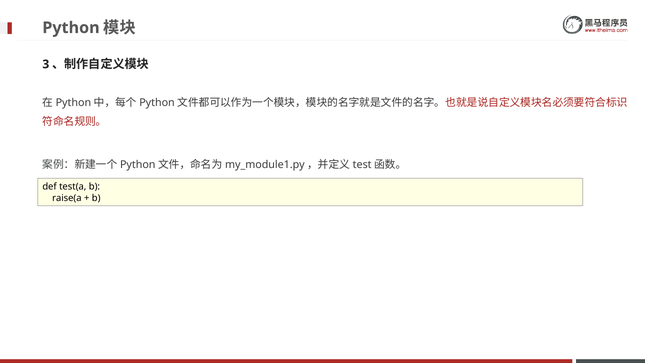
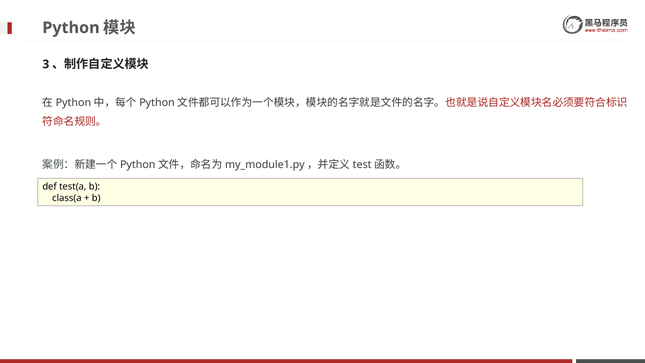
raise(a: raise(a -> class(a
